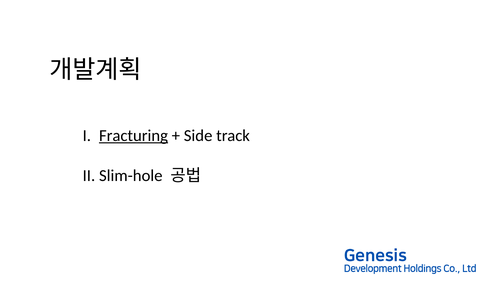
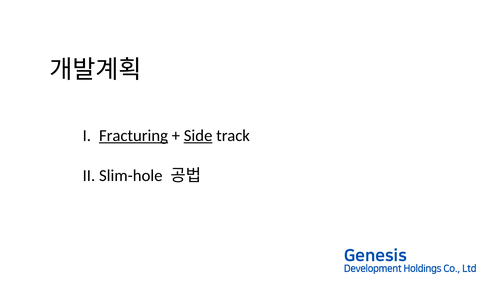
Side underline: none -> present
